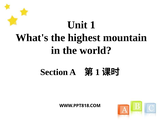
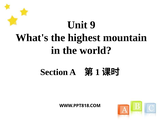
Unit 1: 1 -> 9
